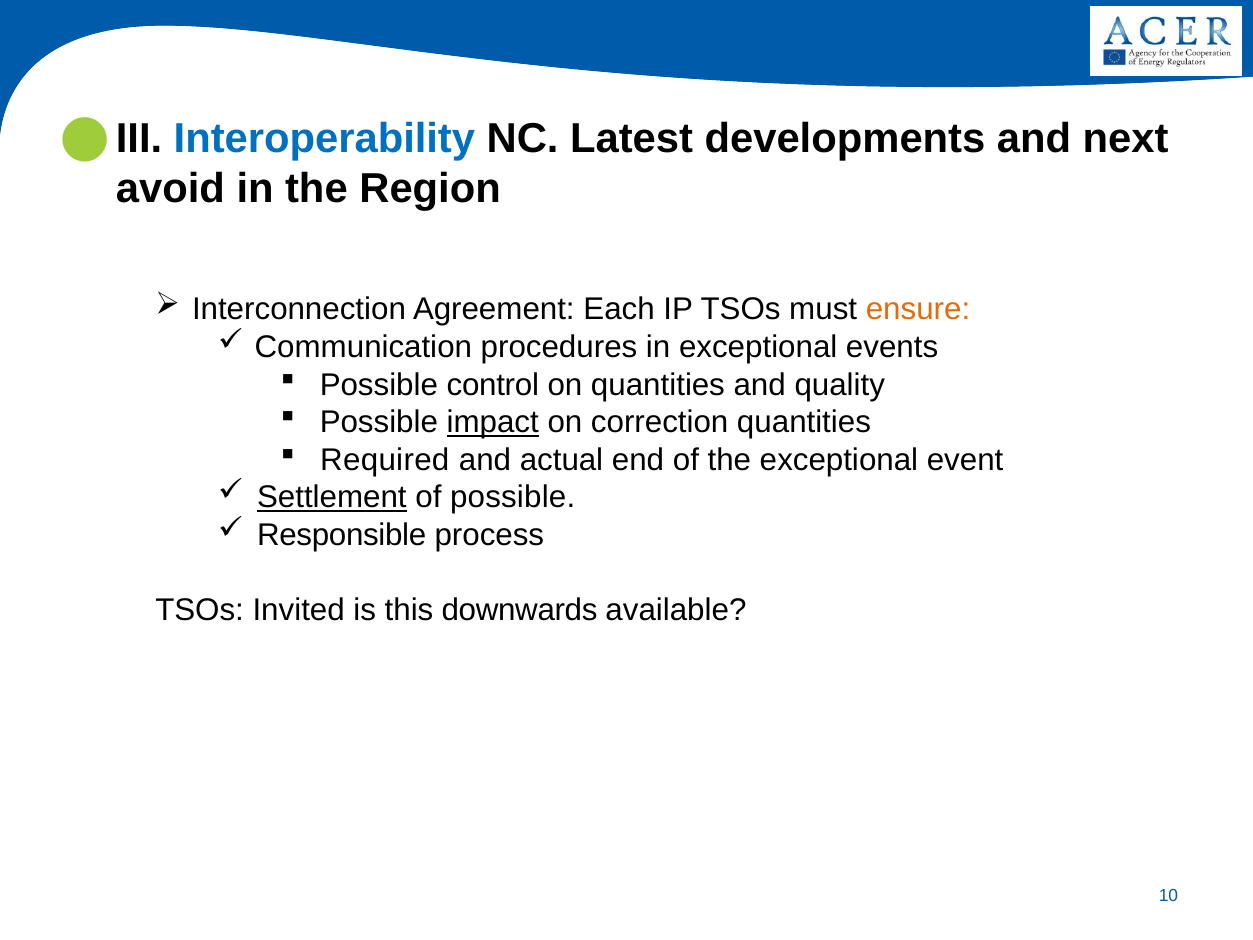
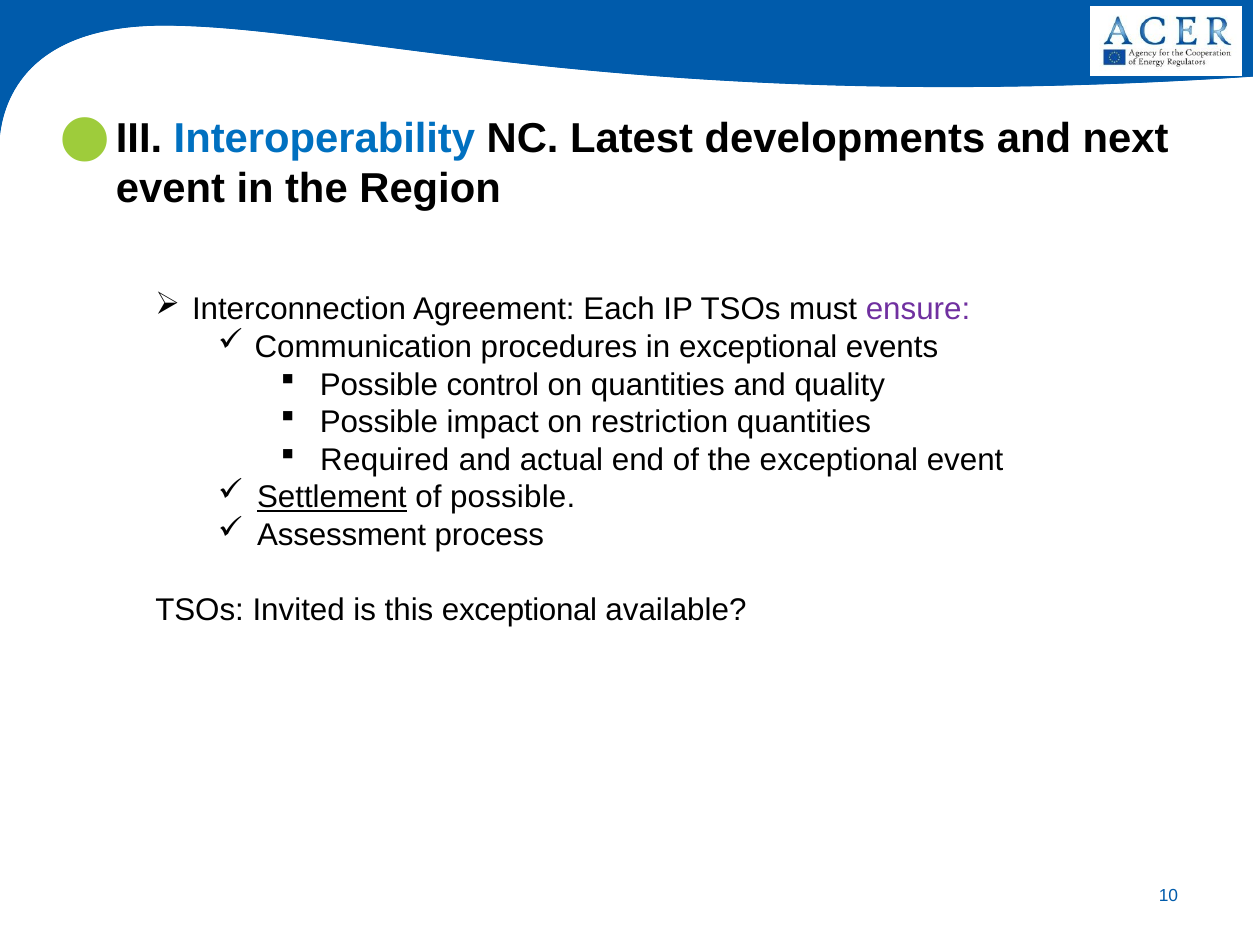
avoid at (170, 189): avoid -> event
ensure colour: orange -> purple
impact underline: present -> none
correction: correction -> restriction
Responsible: Responsible -> Assessment
this downwards: downwards -> exceptional
